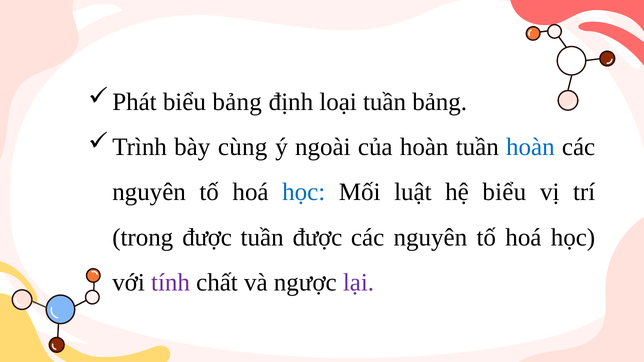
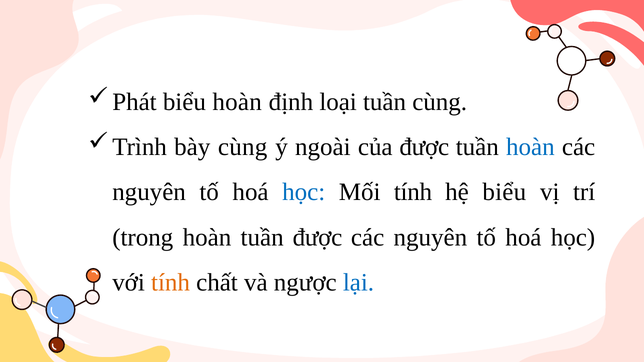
biểu bảng: bảng -> hoàn
tuần bảng: bảng -> cùng
của hoàn: hoàn -> được
Mối luật: luật -> tính
trong được: được -> hoàn
tính at (171, 283) colour: purple -> orange
lại colour: purple -> blue
